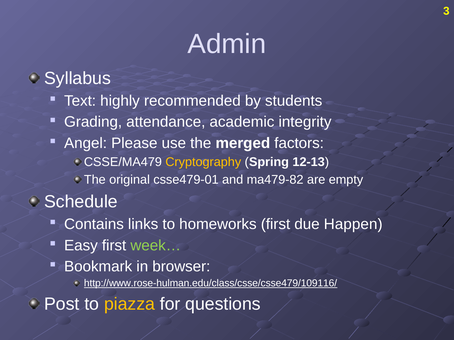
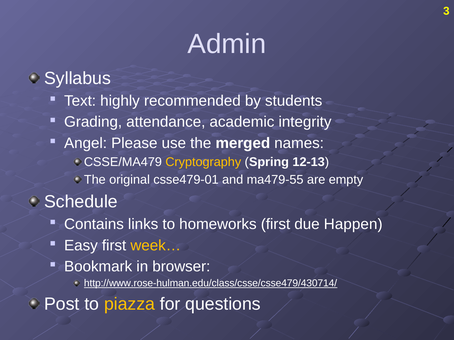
factors: factors -> names
ma479-82: ma479-82 -> ma479-55
week… colour: light green -> yellow
http://www.rose-hulman.edu/class/csse/csse479/109116/: http://www.rose-hulman.edu/class/csse/csse479/109116/ -> http://www.rose-hulman.edu/class/csse/csse479/430714/
